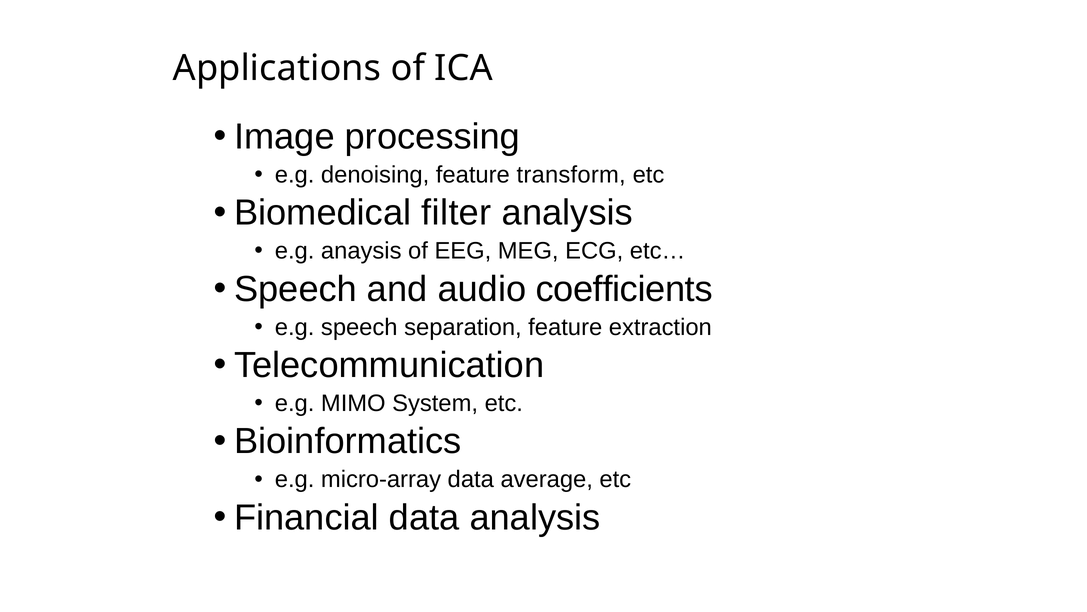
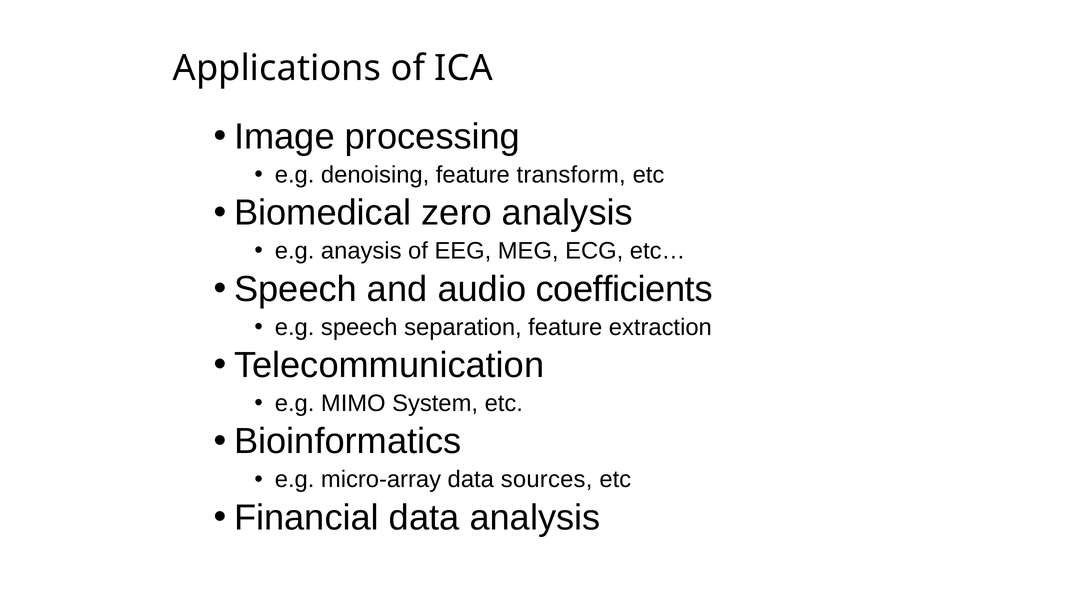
filter: filter -> zero
average: average -> sources
